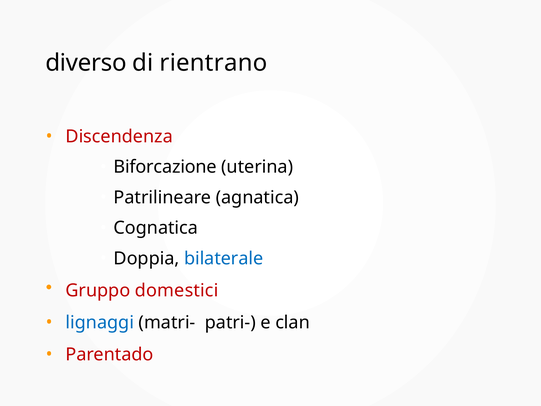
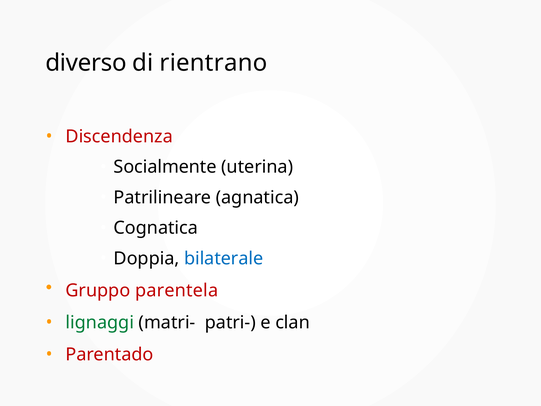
Biforcazione: Biforcazione -> Socialmente
domestici: domestici -> parentela
lignaggi colour: blue -> green
